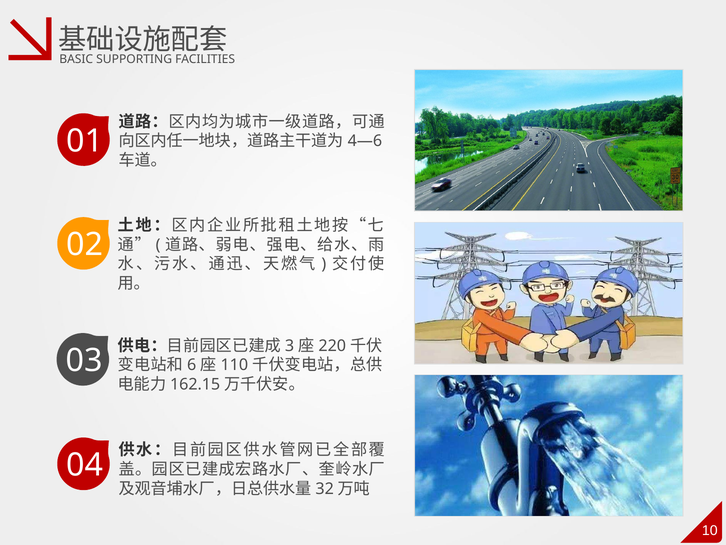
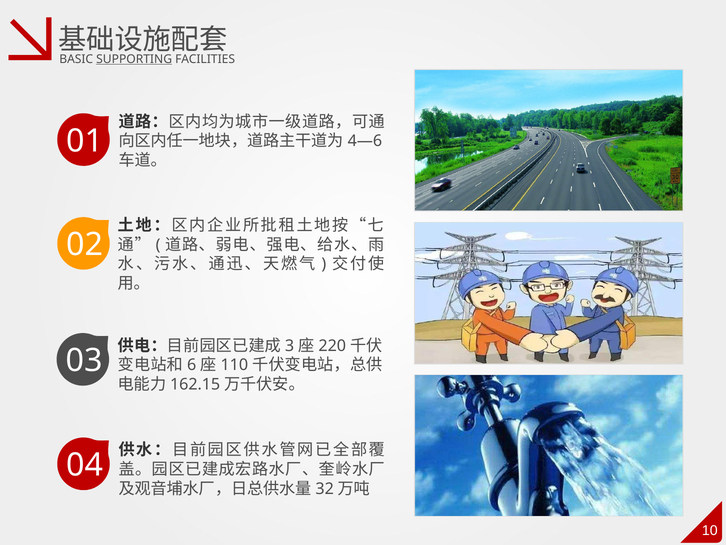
SUPPORTING underline: none -> present
